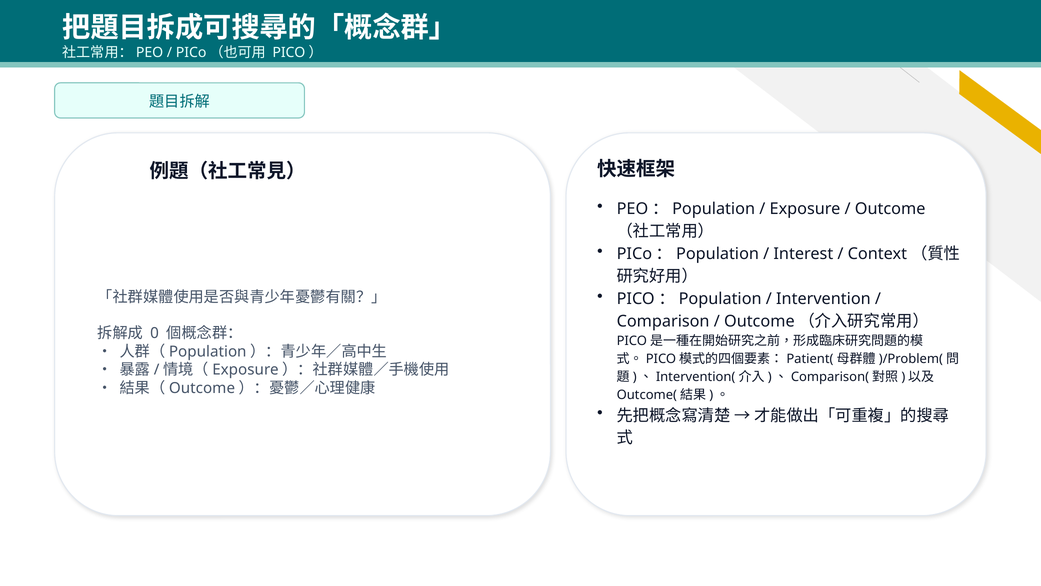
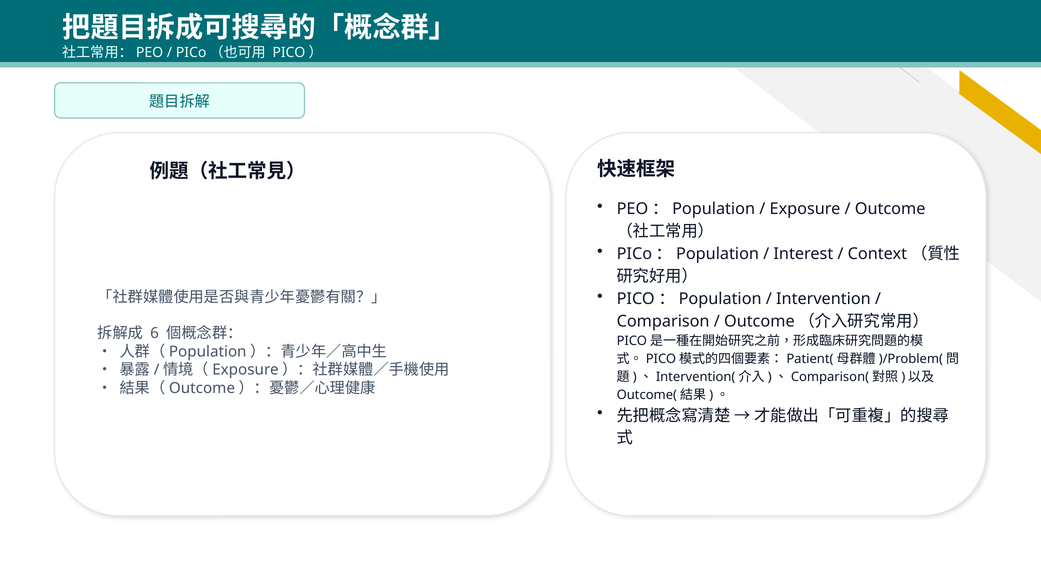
0: 0 -> 6
